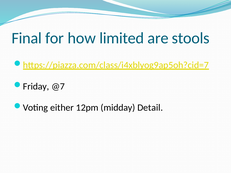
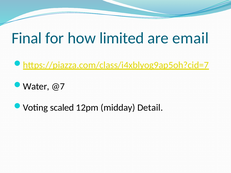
stools: stools -> email
Friday: Friday -> Water
either: either -> scaled
